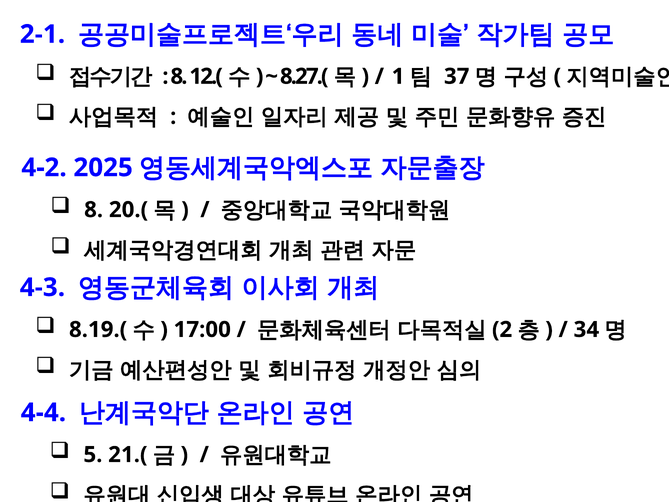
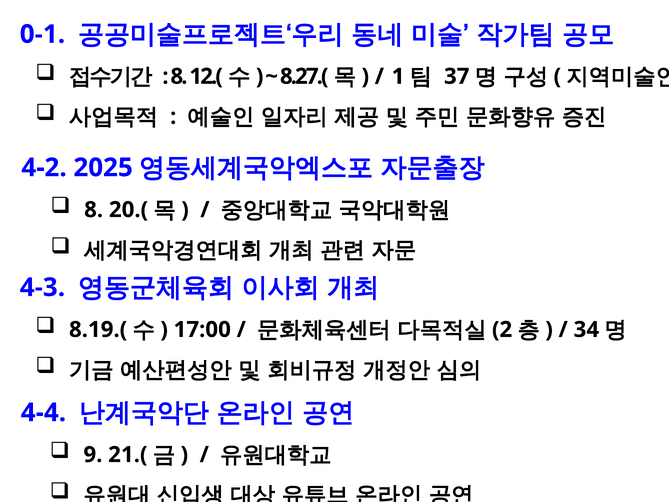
2-1: 2-1 -> 0-1
5: 5 -> 9
